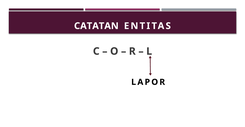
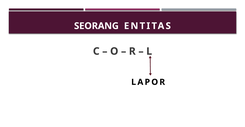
CATATAN: CATATAN -> SEORANG
